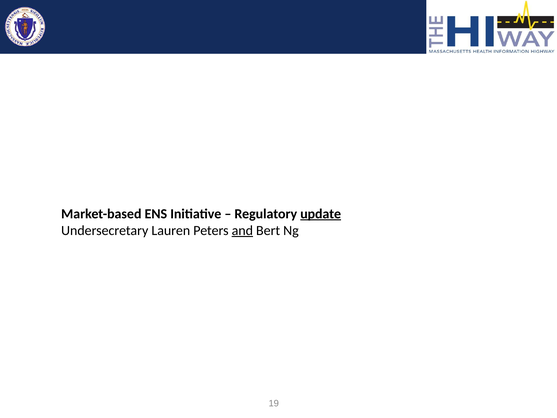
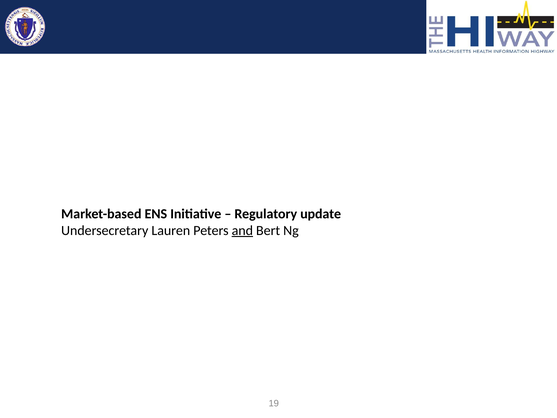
update underline: present -> none
